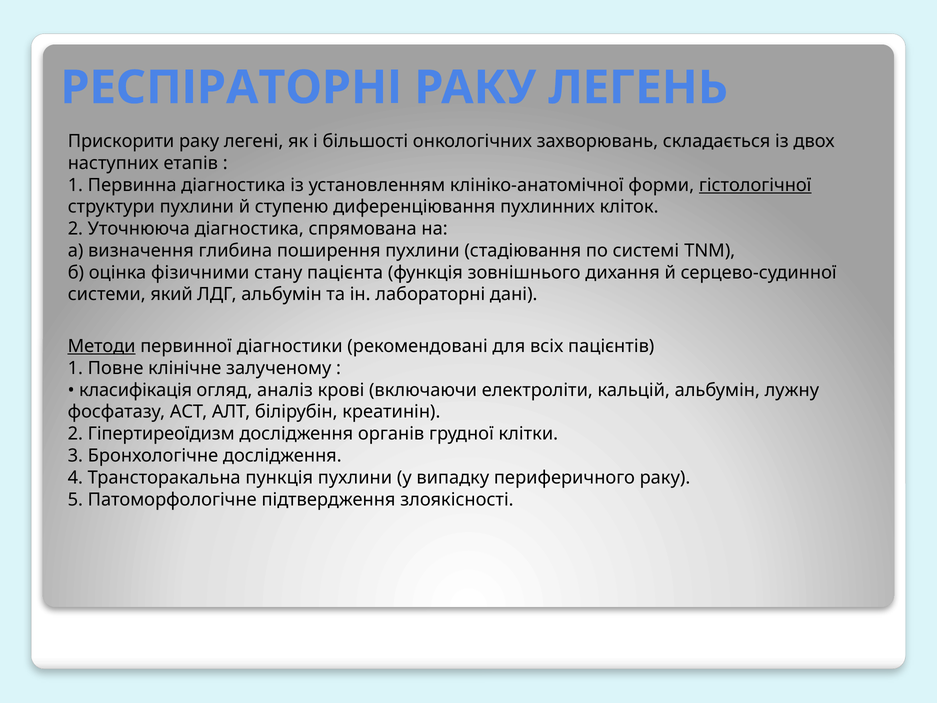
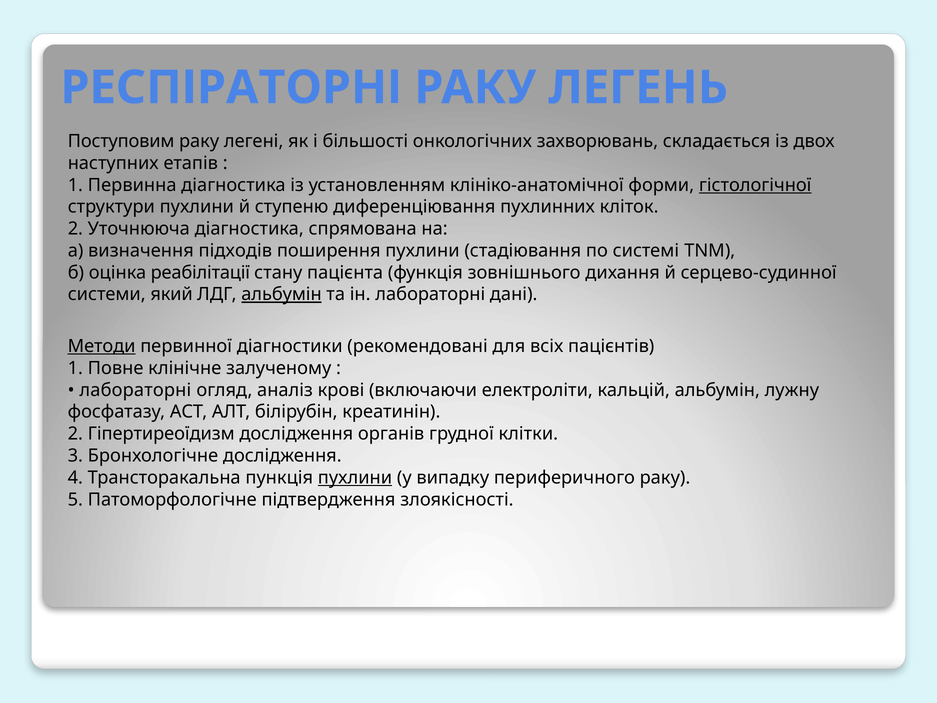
Прискорити: Прискорити -> Поступовим
глибина: глибина -> підходів
фізичними: фізичними -> реабілітації
альбумін at (281, 294) underline: none -> present
класифікація at (136, 390): класифікація -> лабораторні
пухлини at (355, 477) underline: none -> present
